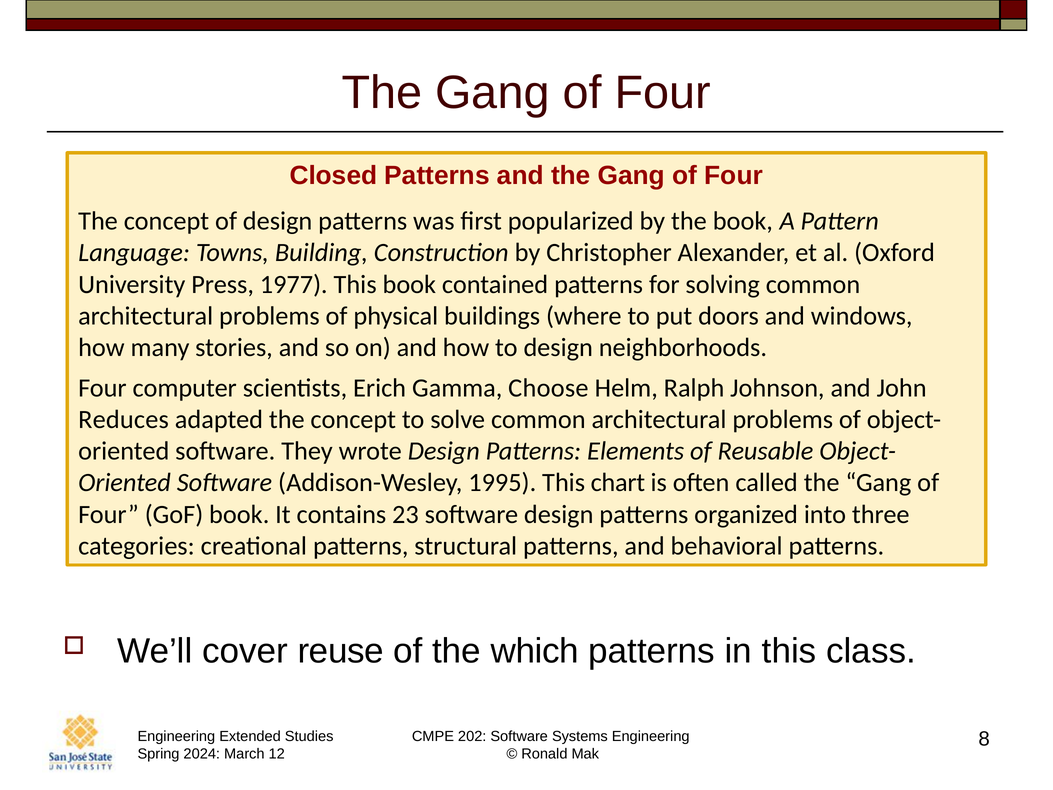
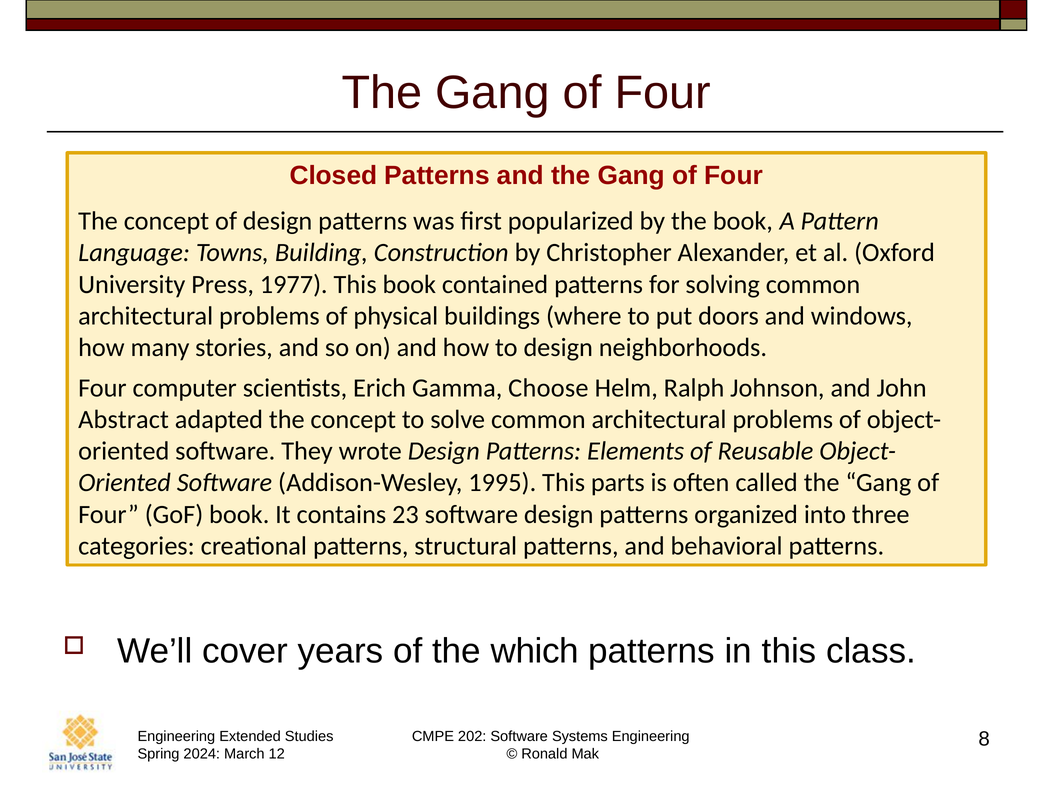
Reduces: Reduces -> Abstract
chart: chart -> parts
reuse: reuse -> years
